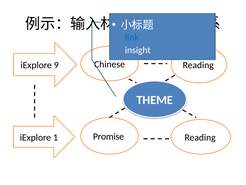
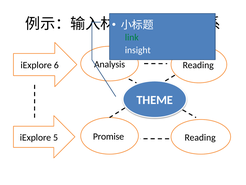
link colour: blue -> green
Chinese: Chinese -> Analysis
9: 9 -> 6
1: 1 -> 5
